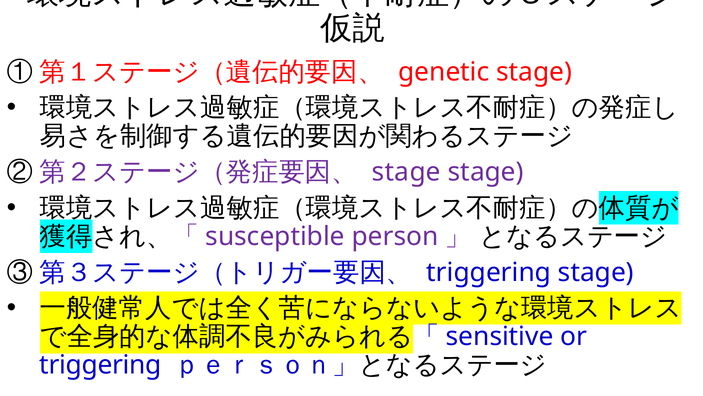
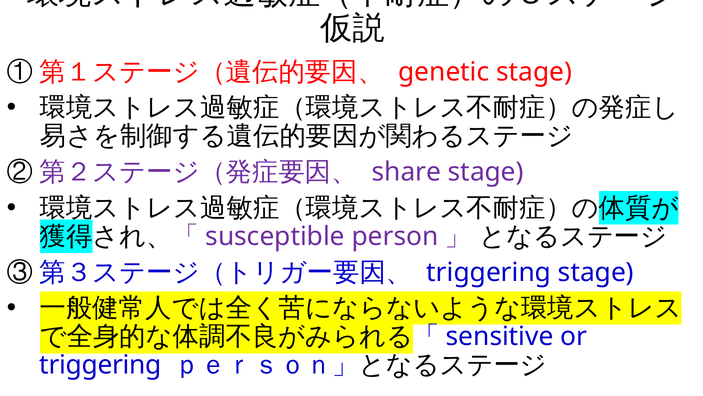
stage at (406, 172): stage -> share
